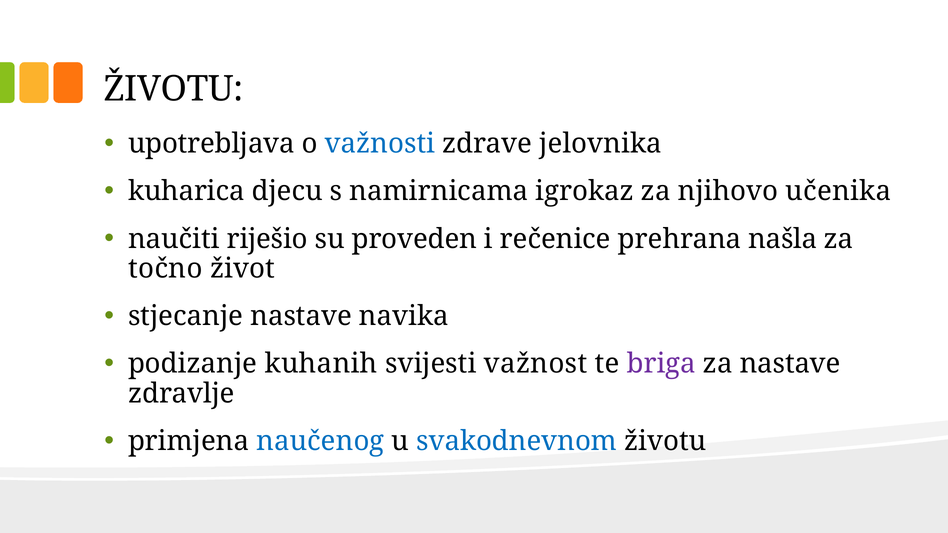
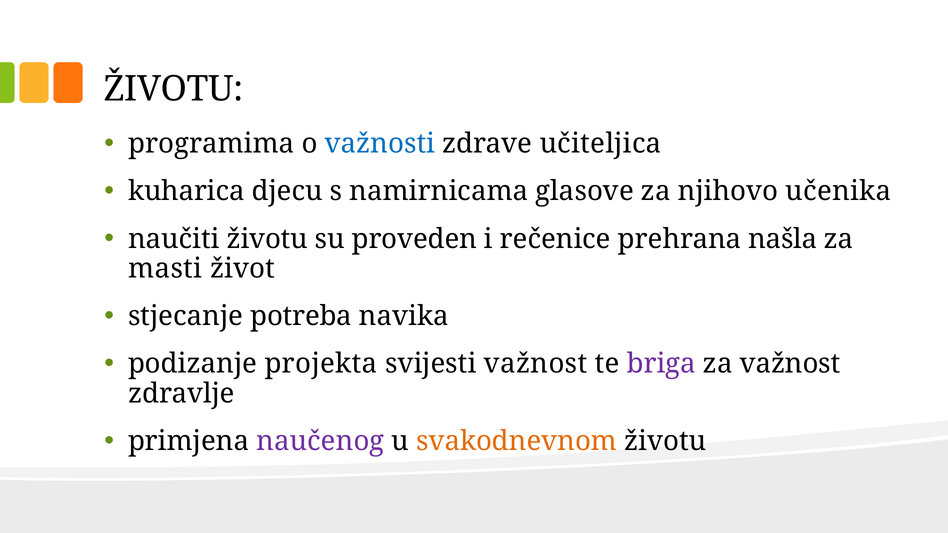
upotrebljava: upotrebljava -> programima
jelovnika: jelovnika -> učiteljica
igrokaz: igrokaz -> glasove
naučiti riješio: riješio -> životu
točno: točno -> masti
stjecanje nastave: nastave -> potreba
kuhanih: kuhanih -> projekta
za nastave: nastave -> važnost
naučenog colour: blue -> purple
svakodnevnom colour: blue -> orange
